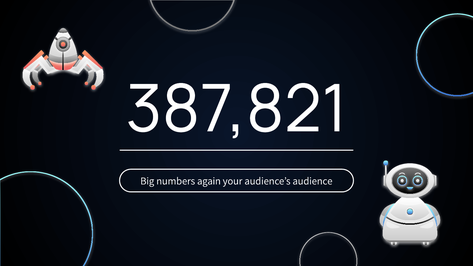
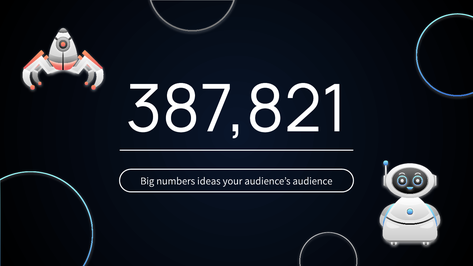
again: again -> ideas
